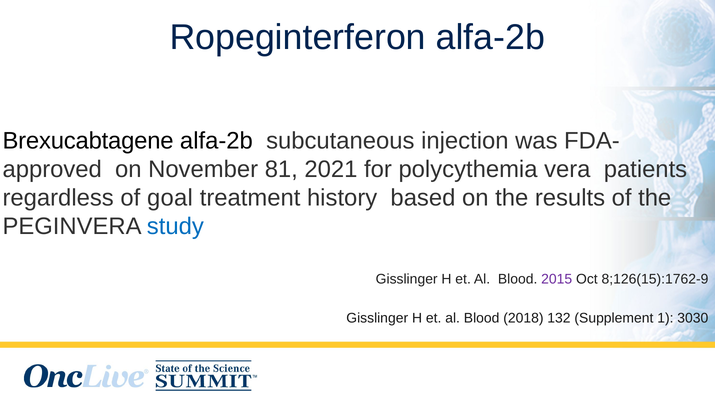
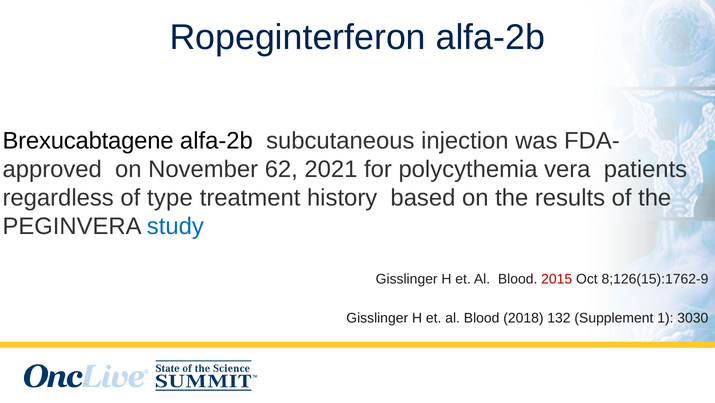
81: 81 -> 62
goal: goal -> type
2015 colour: purple -> red
